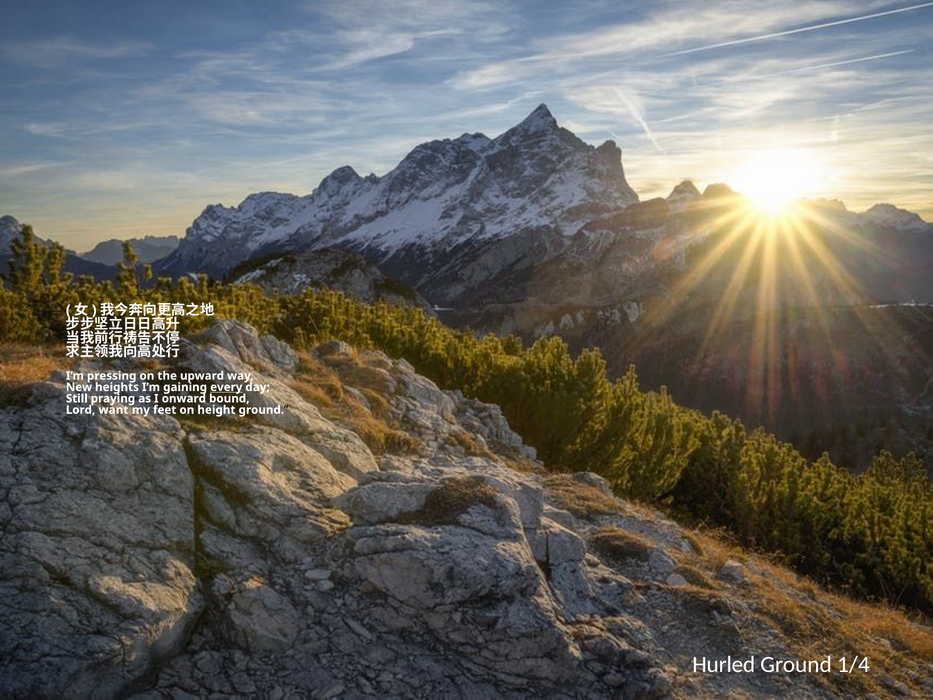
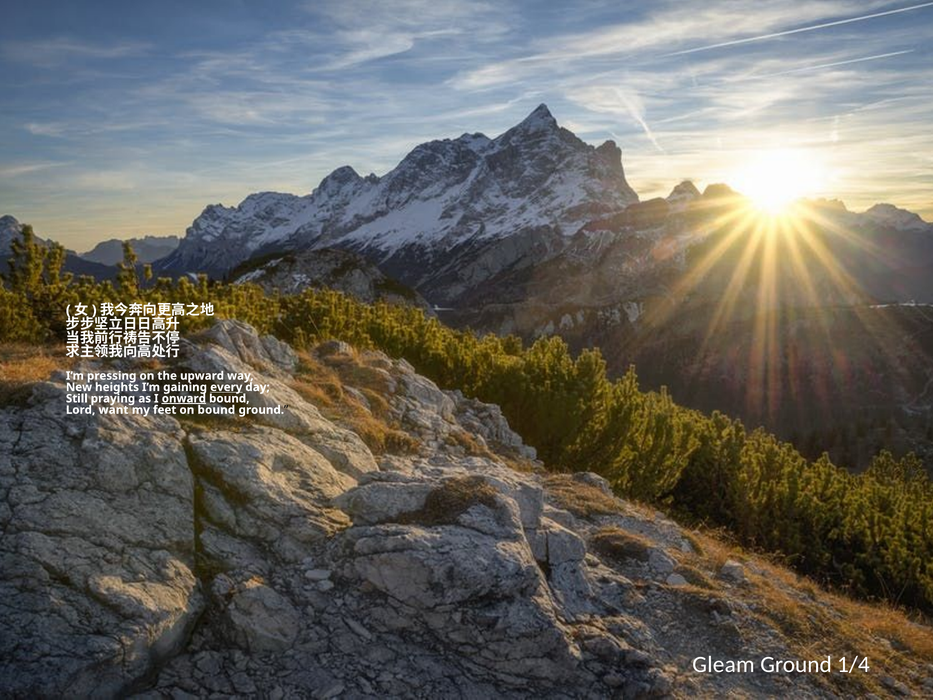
onward underline: none -> present
on height: height -> bound
Hurled: Hurled -> Gleam
